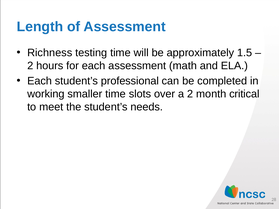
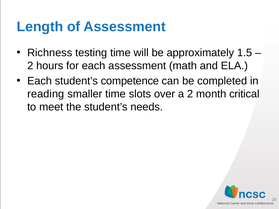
professional: professional -> competence
working: working -> reading
